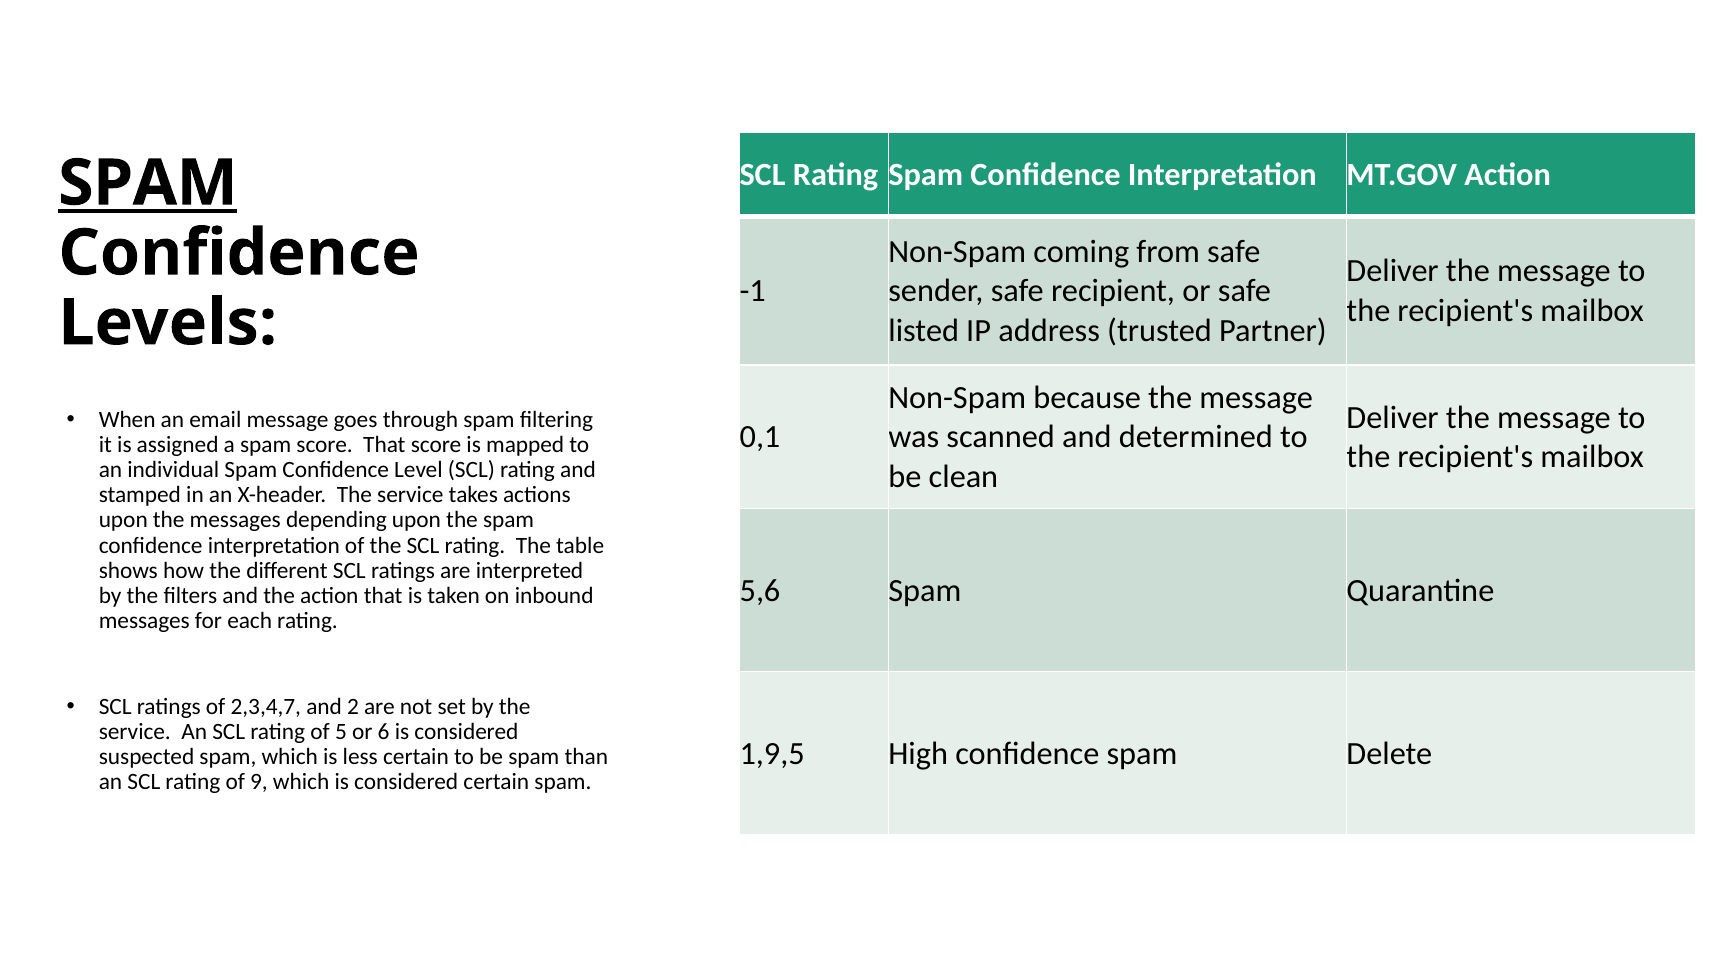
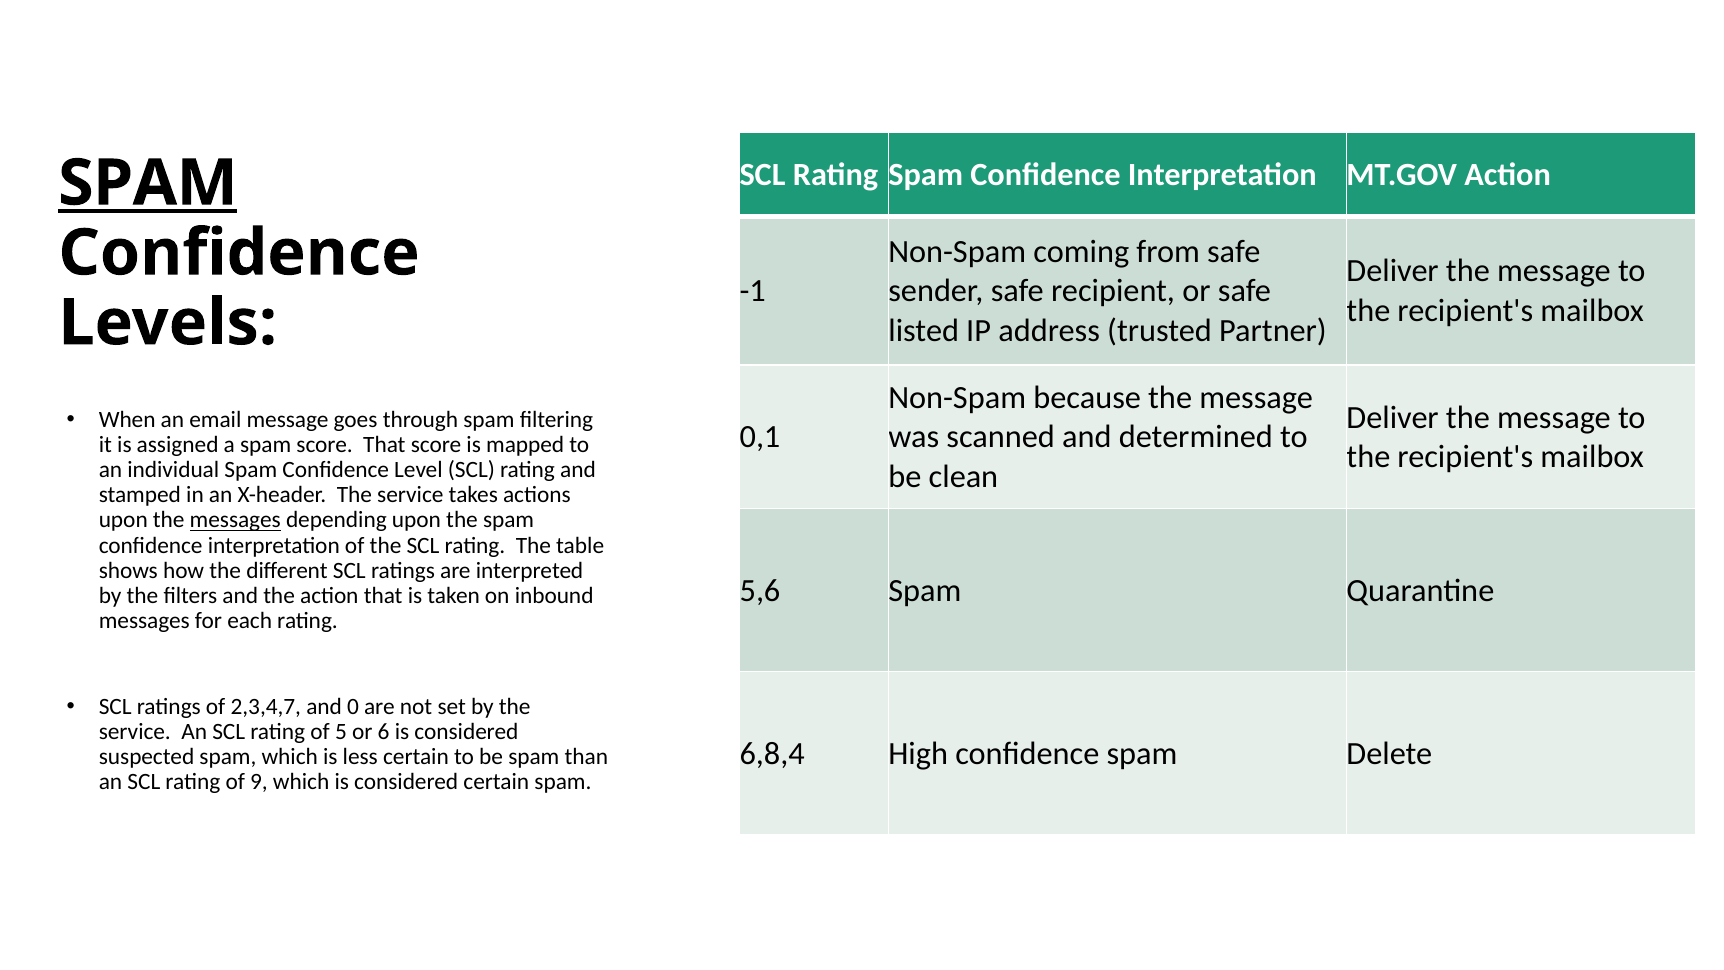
messages at (235, 520) underline: none -> present
2: 2 -> 0
1,9,5: 1,9,5 -> 6,8,4
